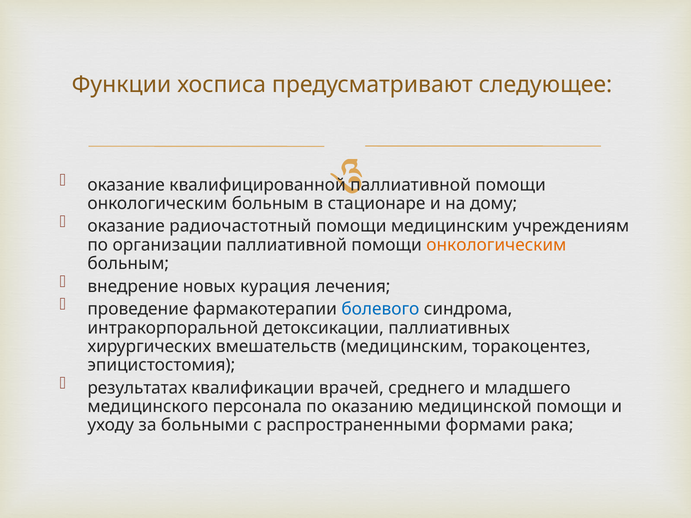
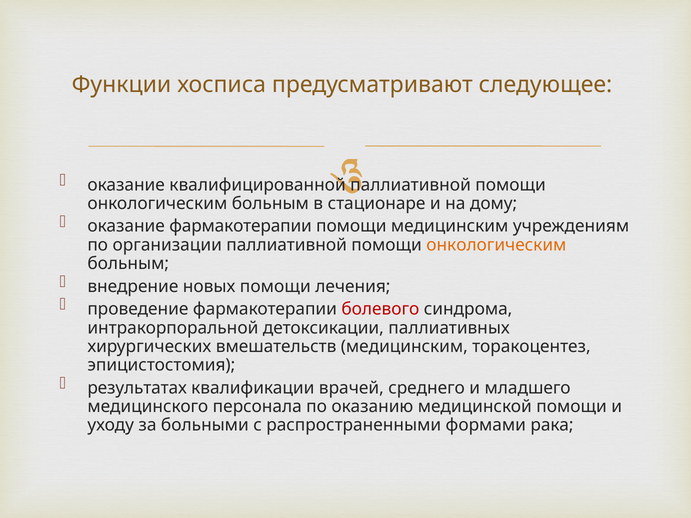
оказание радиочастотный: радиочастотный -> фармакотерапии
новых курация: курация -> помощи
болевого colour: blue -> red
